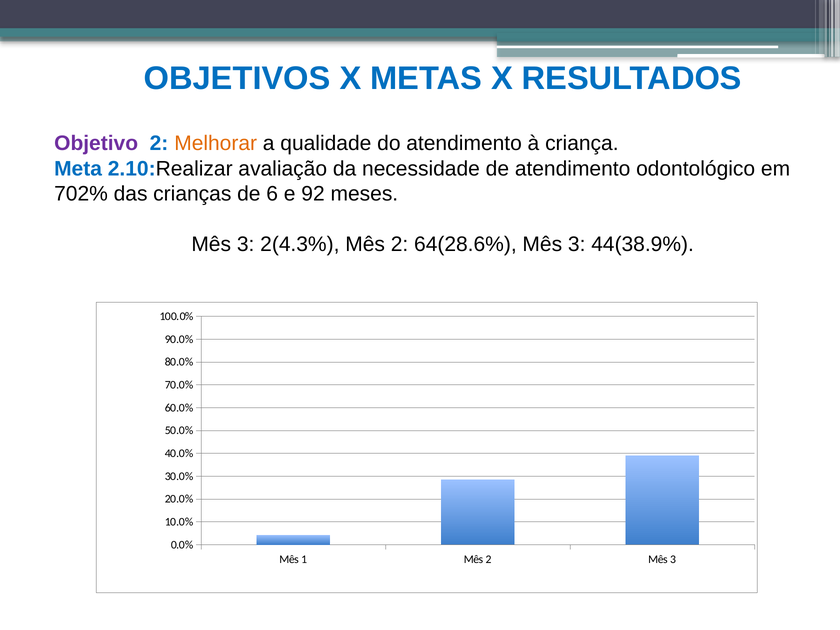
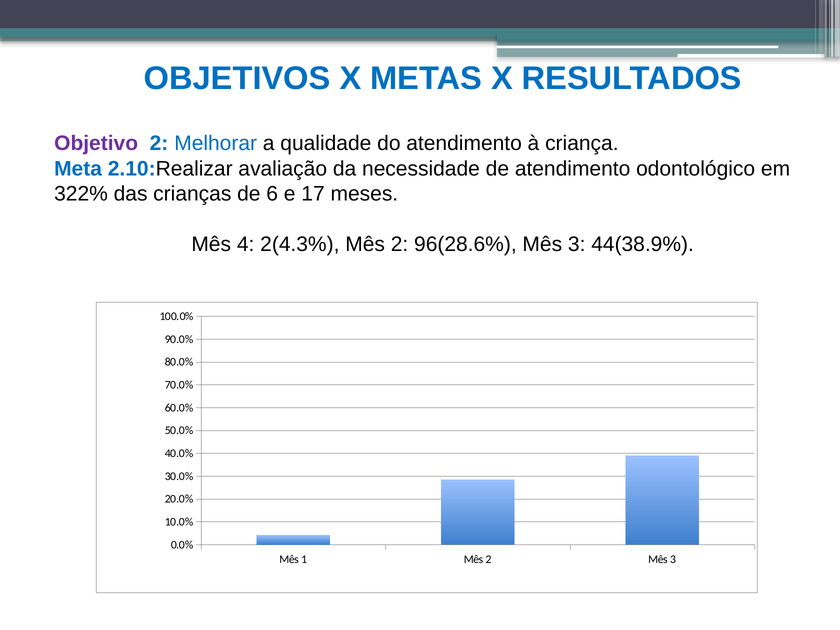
Melhorar colour: orange -> blue
702%: 702% -> 322%
92: 92 -> 17
3 at (246, 244): 3 -> 4
64(28.6%: 64(28.6% -> 96(28.6%
